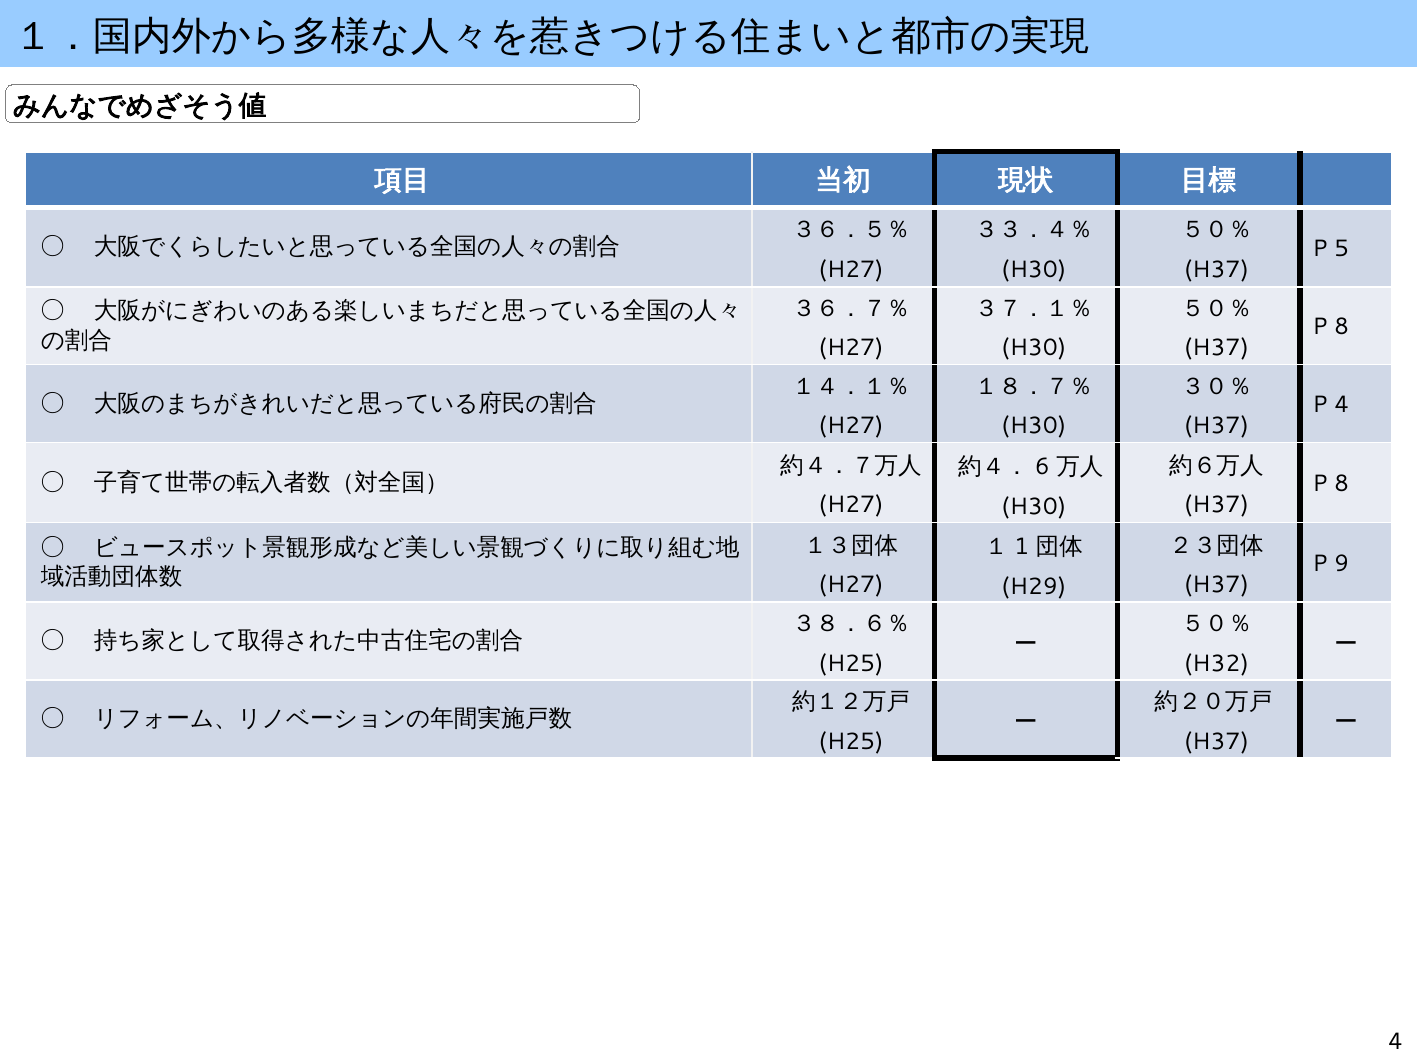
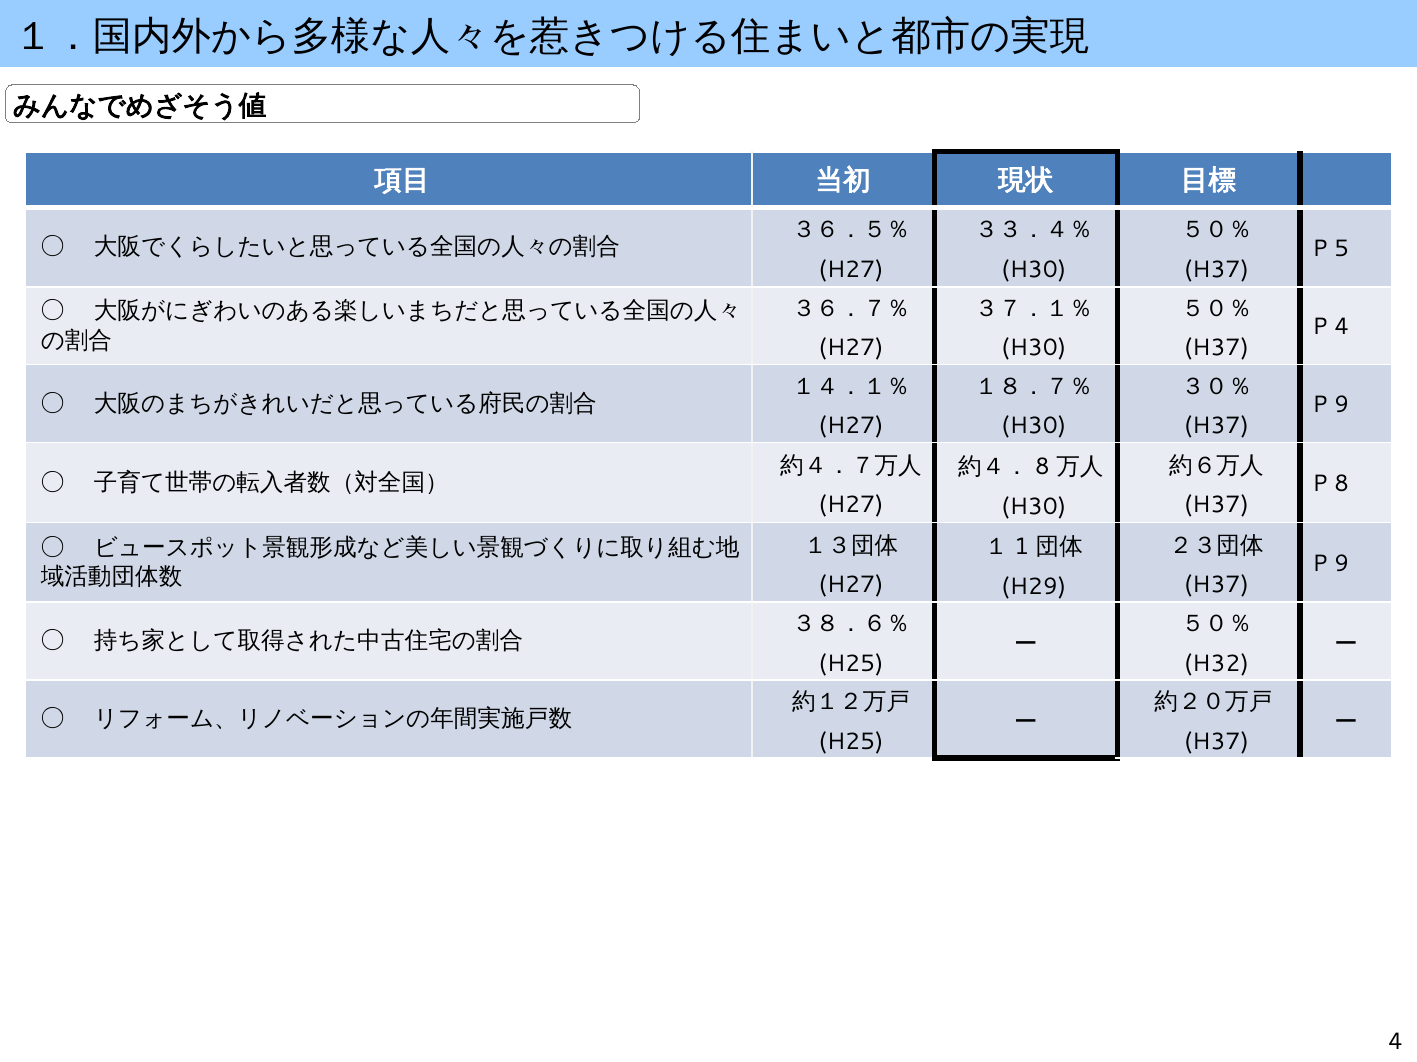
8 at (1342, 327): 8 -> 4
4 at (1342, 405): 4 -> 9
6 at (1042, 467): 6 -> 8
